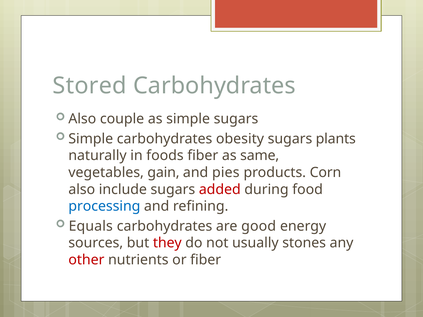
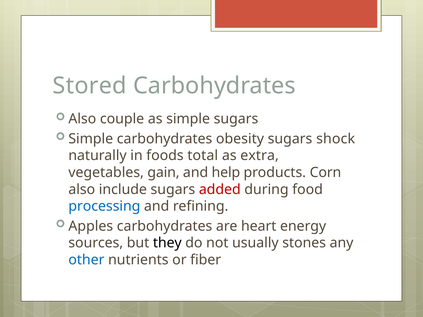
plants: plants -> shock
foods fiber: fiber -> total
same: same -> extra
pies: pies -> help
Equals: Equals -> Apples
good: good -> heart
they colour: red -> black
other colour: red -> blue
